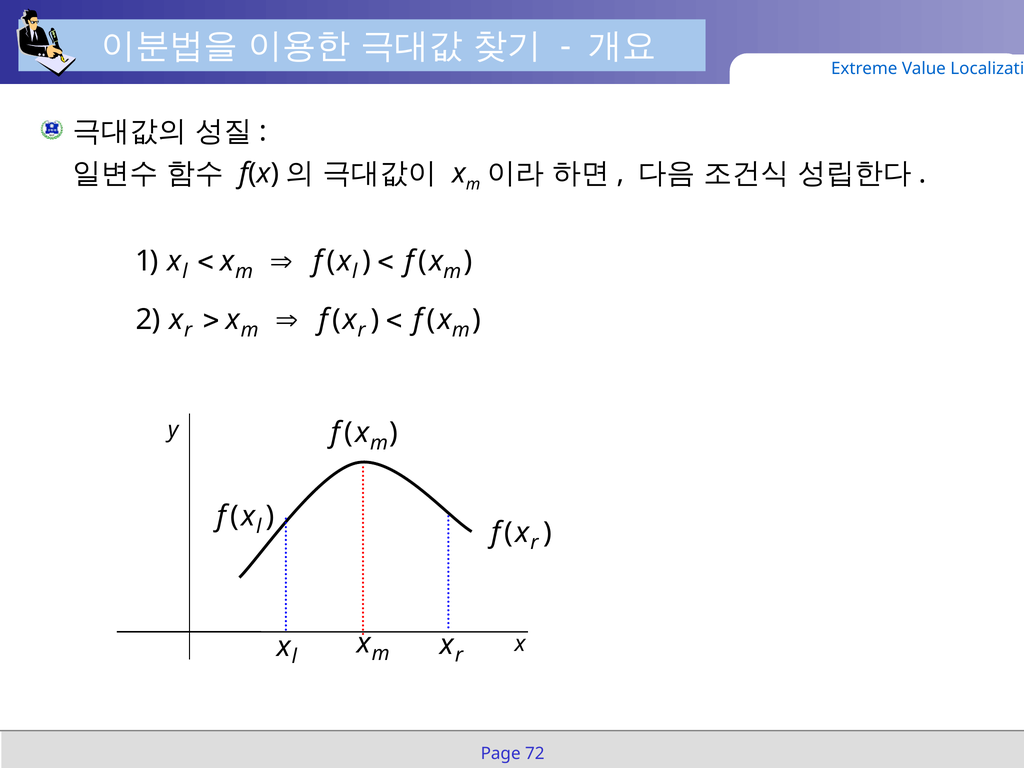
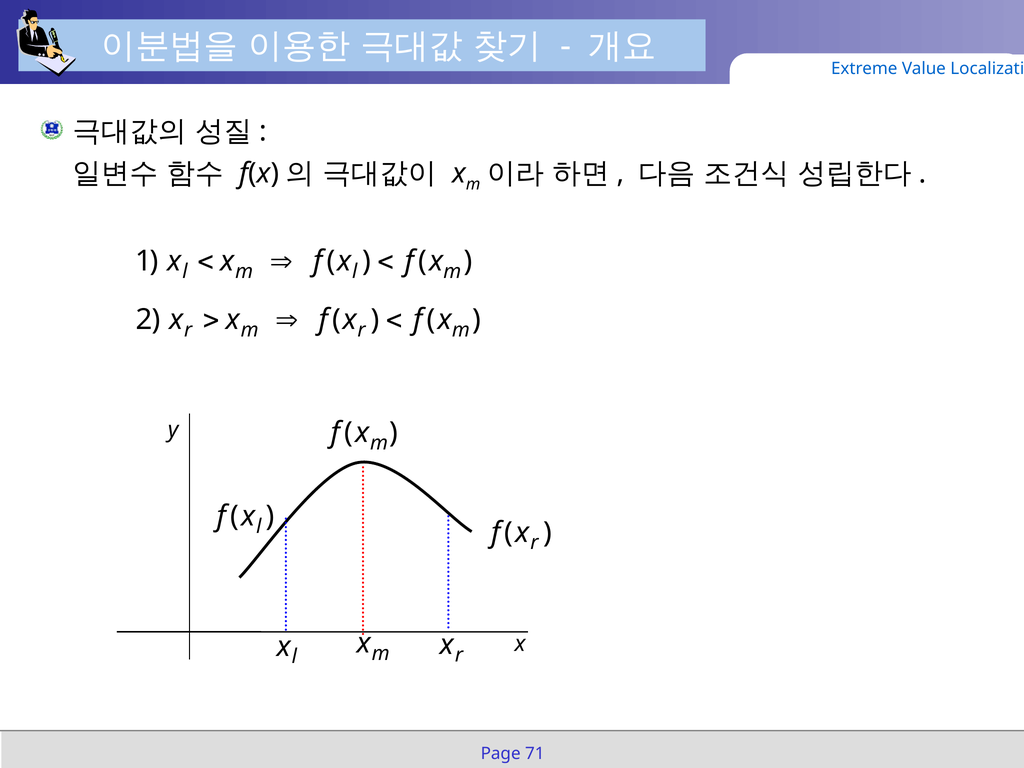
72: 72 -> 71
